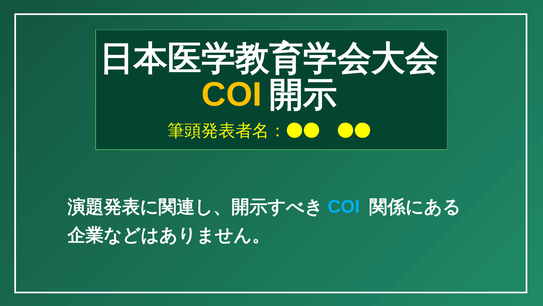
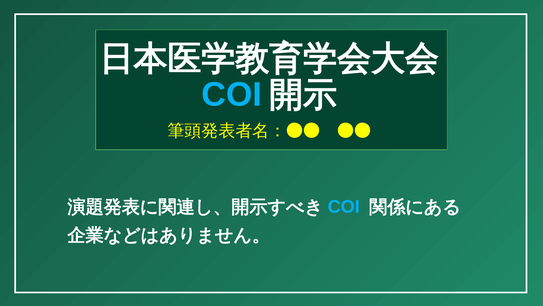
COI at (232, 95) colour: yellow -> light blue
